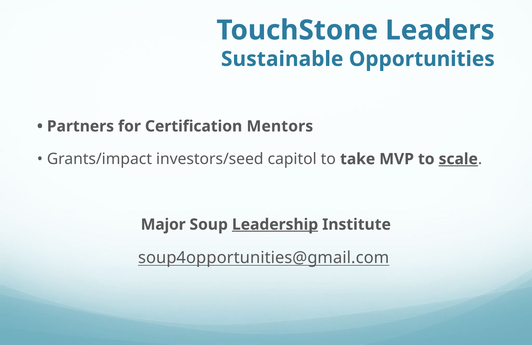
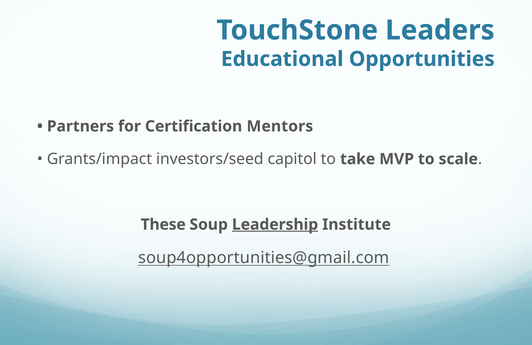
Sustainable: Sustainable -> Educational
scale underline: present -> none
Major: Major -> These
